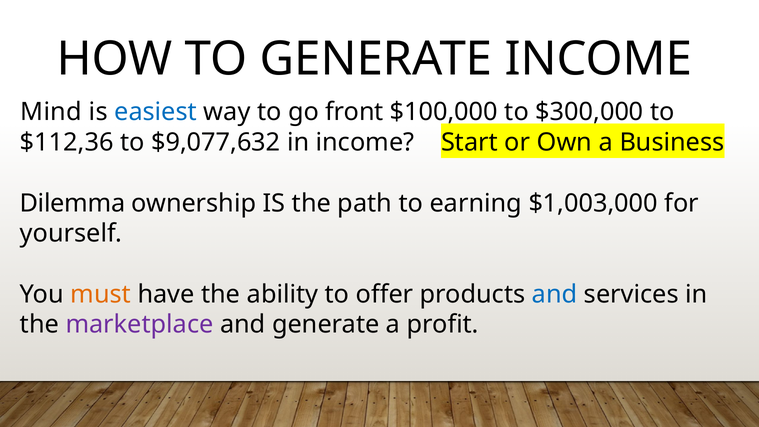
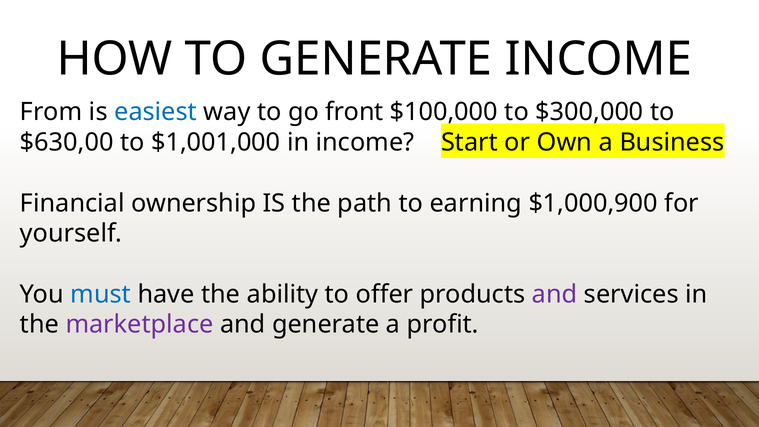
Mind: Mind -> From
$112,36: $112,36 -> $630,00
$9,077,632: $9,077,632 -> $1,001,000
Dilemma: Dilemma -> Financial
$1,003,000: $1,003,000 -> $1,000,900
must colour: orange -> blue
and at (555, 294) colour: blue -> purple
